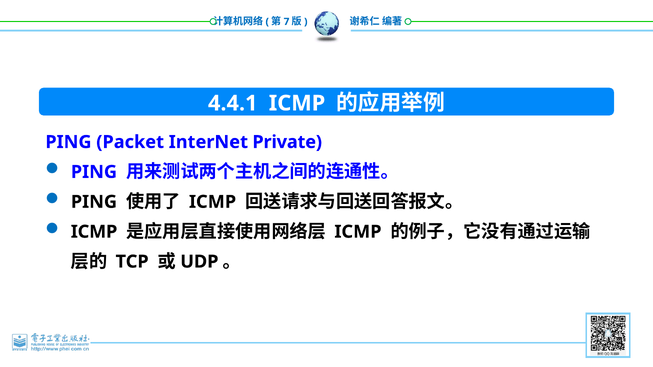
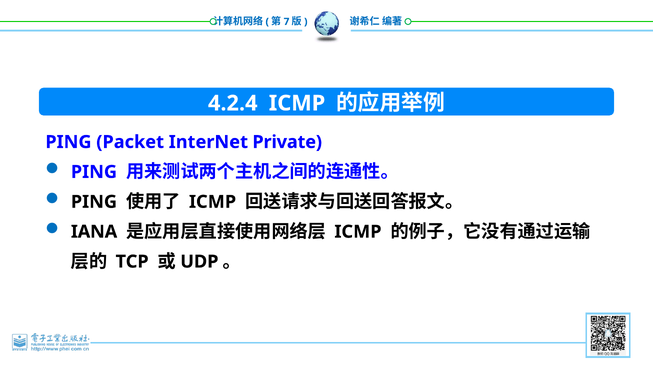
4.4.1: 4.4.1 -> 4.2.4
ICMP at (94, 232): ICMP -> IANA
